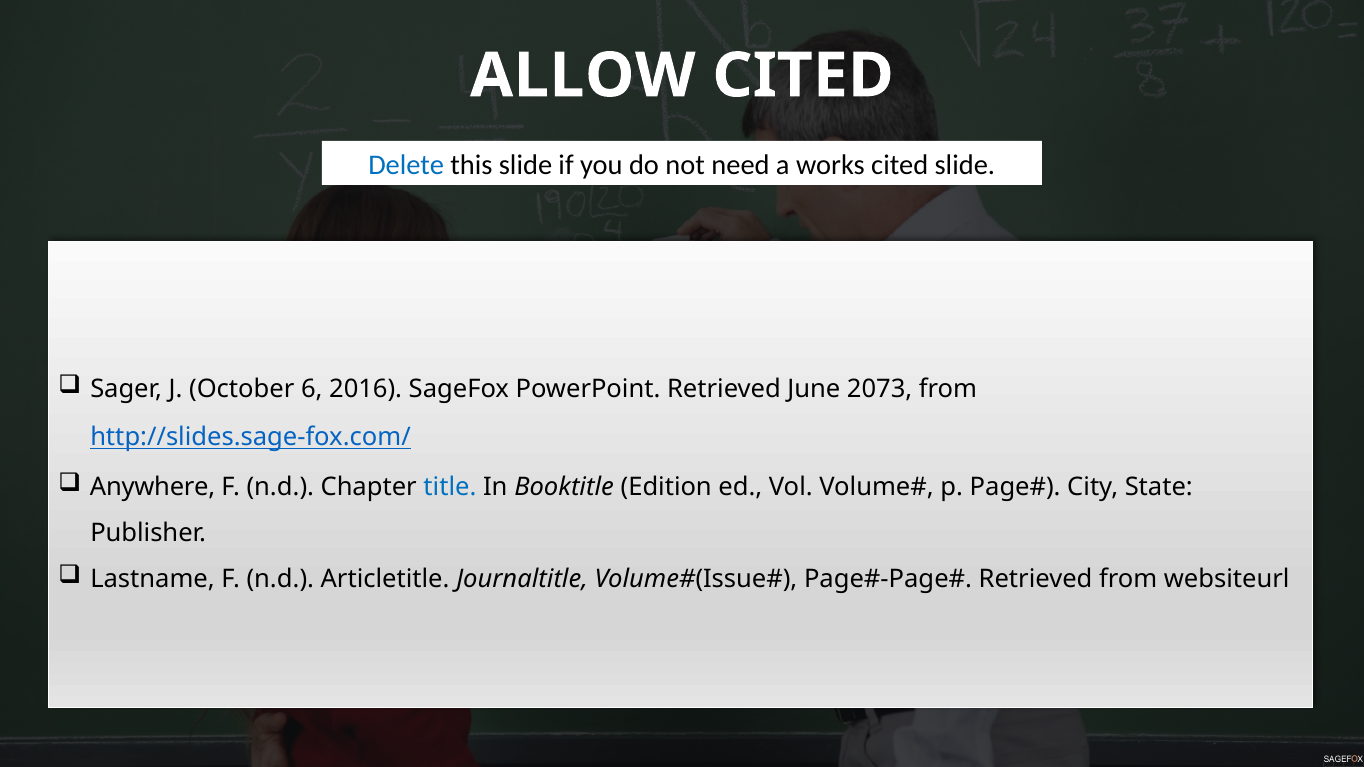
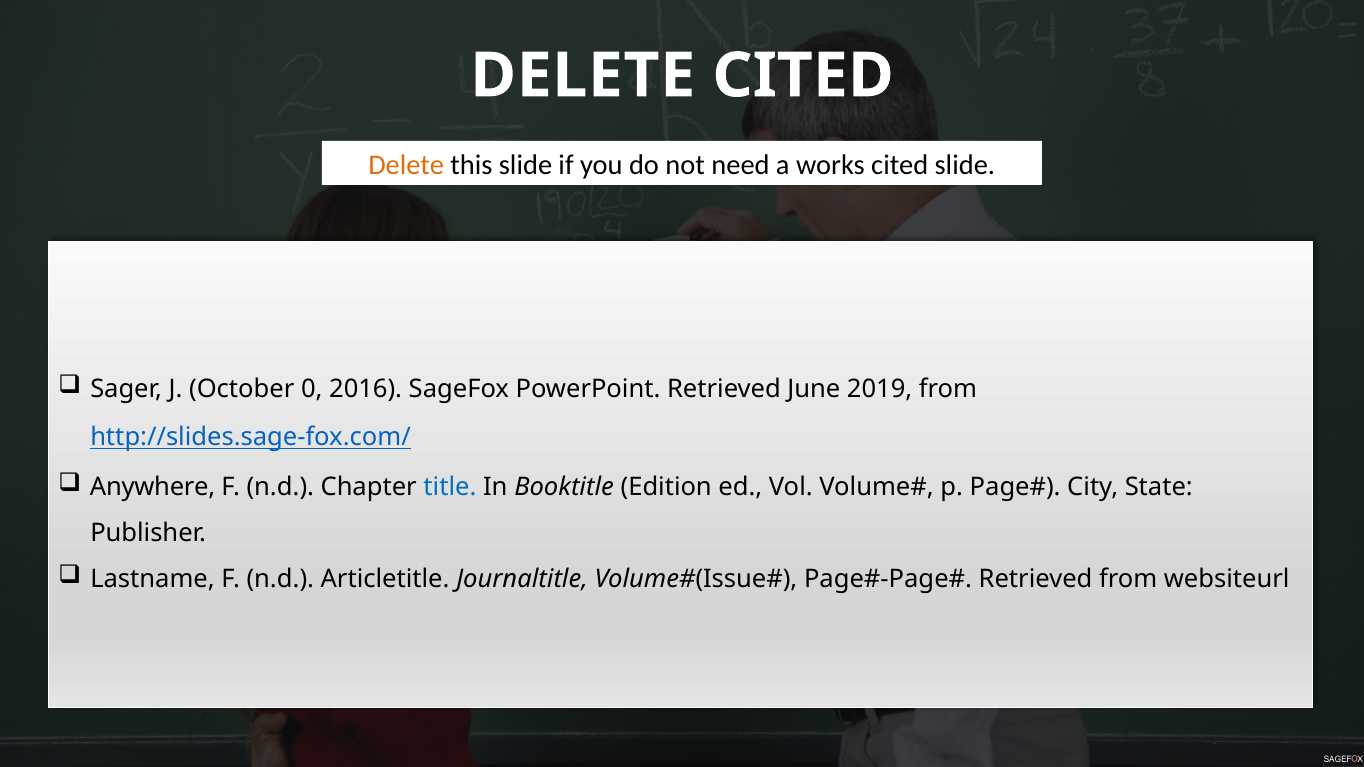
ALLOW at (583, 76): ALLOW -> DELETE
Delete at (406, 165) colour: blue -> orange
6: 6 -> 0
2073: 2073 -> 2019
